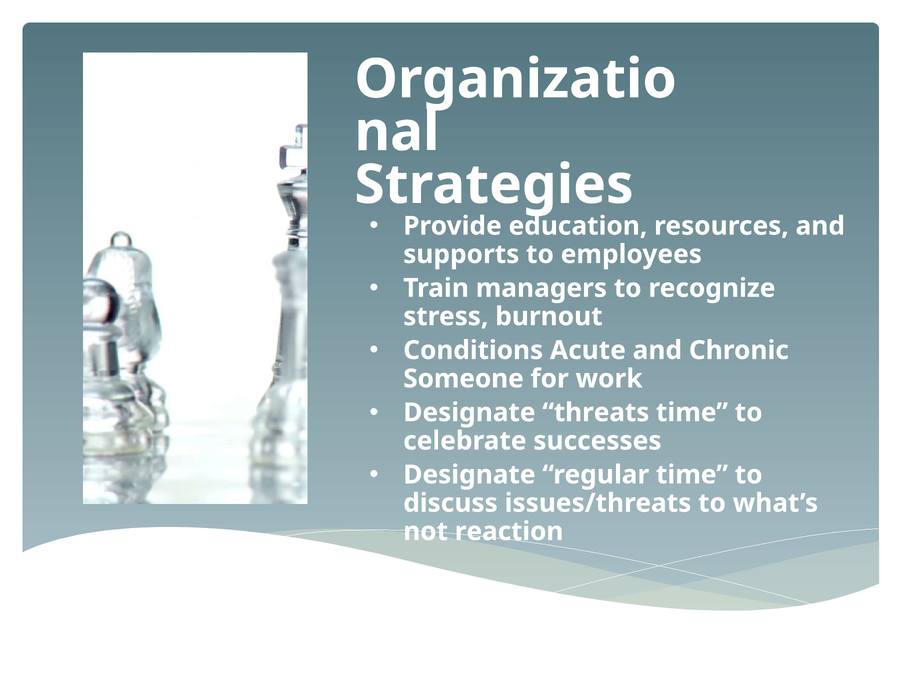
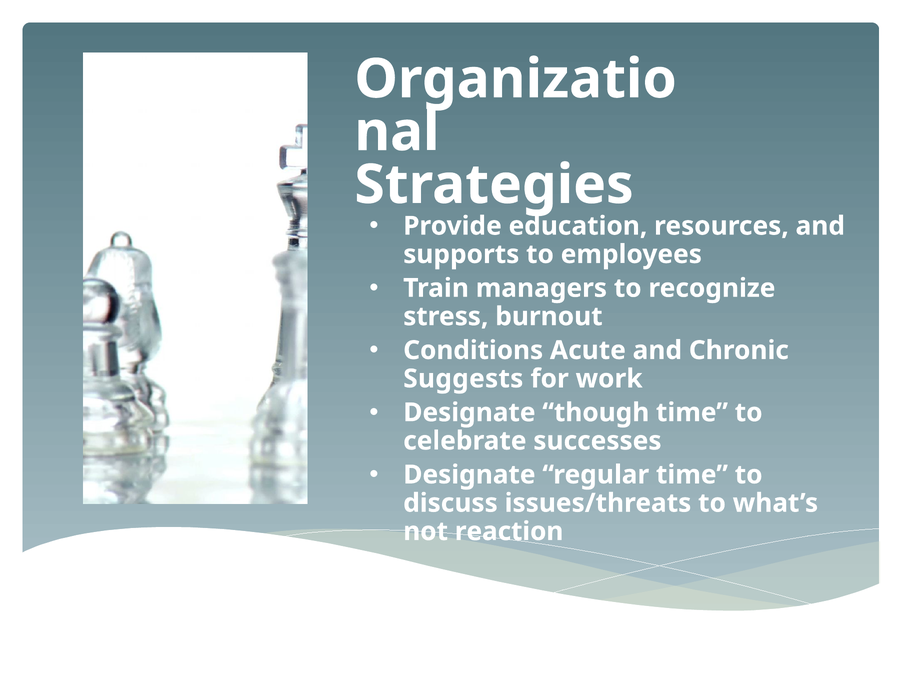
Someone: Someone -> Suggests
threats: threats -> though
